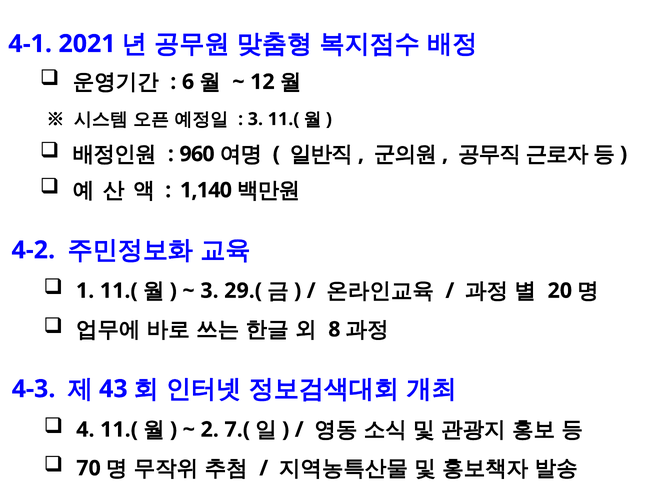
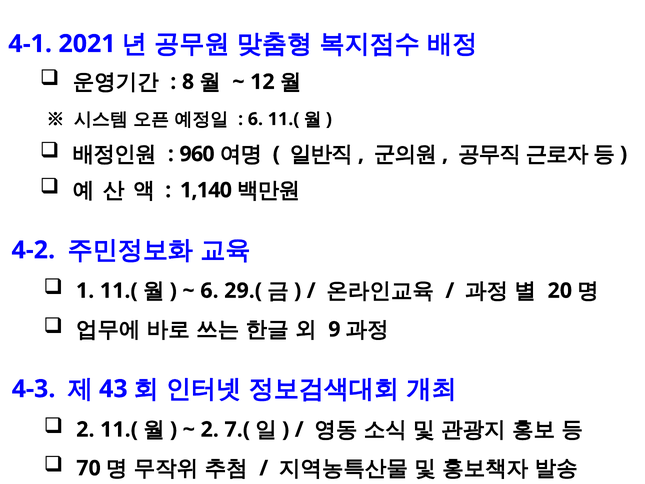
6: 6 -> 8
3 at (255, 119): 3 -> 6
3 at (209, 291): 3 -> 6
8: 8 -> 9
4 at (85, 429): 4 -> 2
